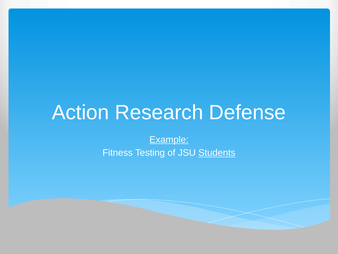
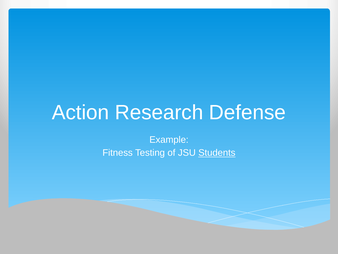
Example underline: present -> none
